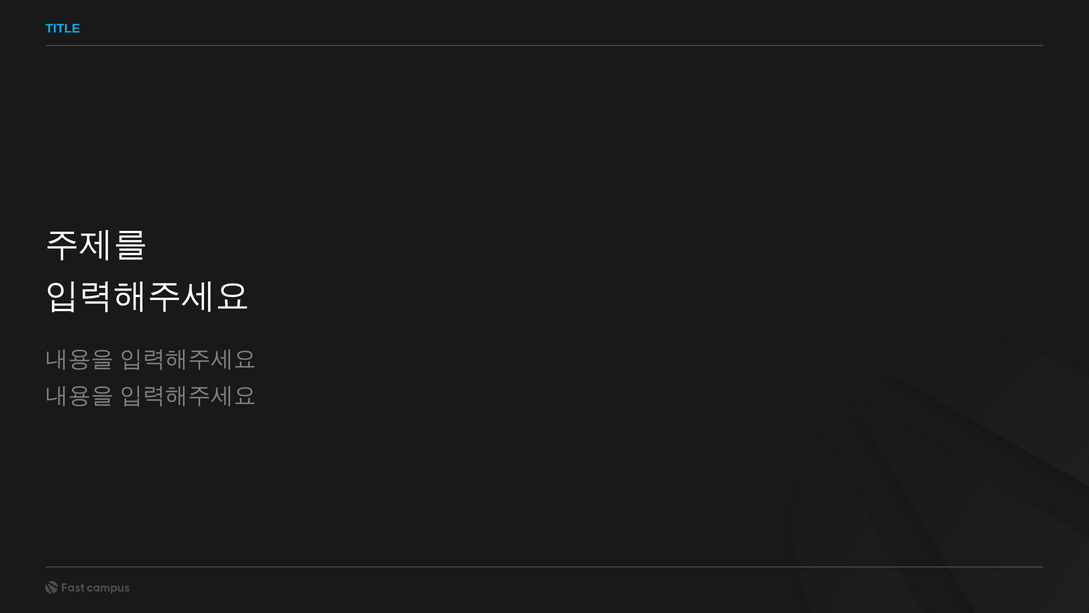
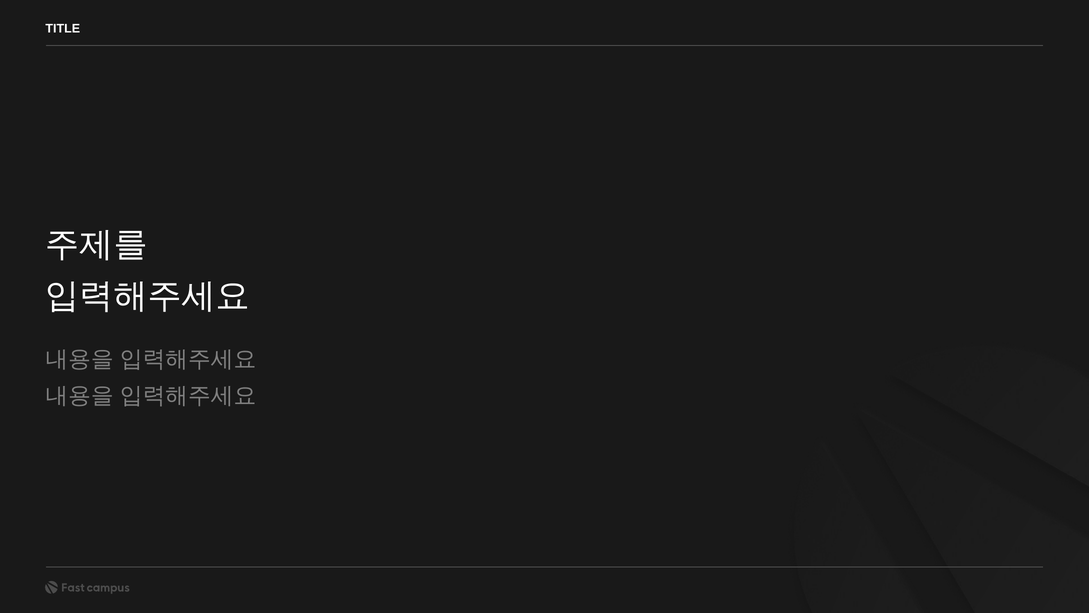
TITLE colour: light blue -> white
